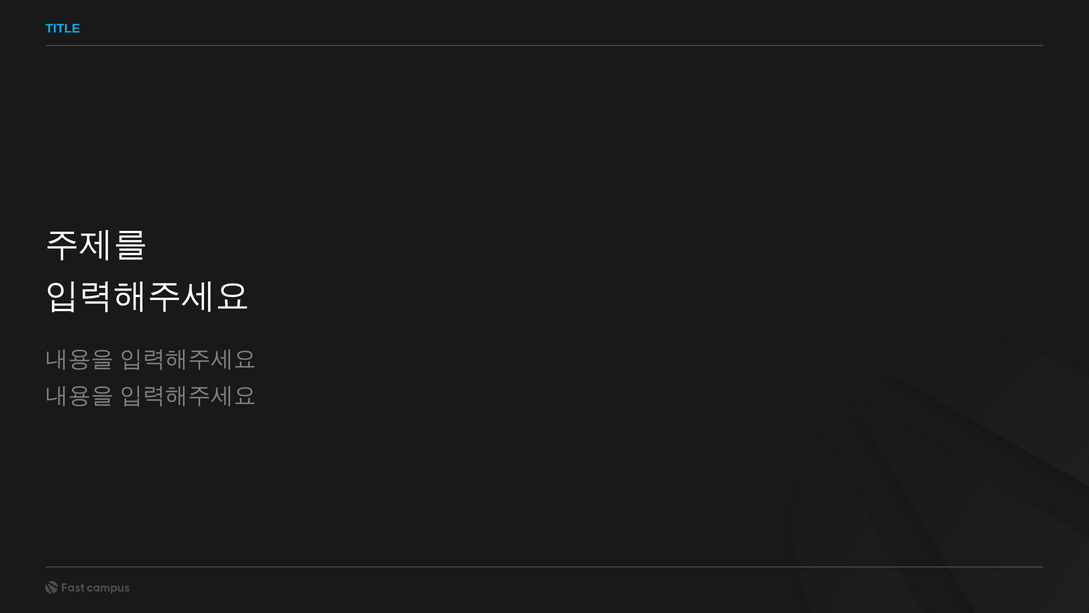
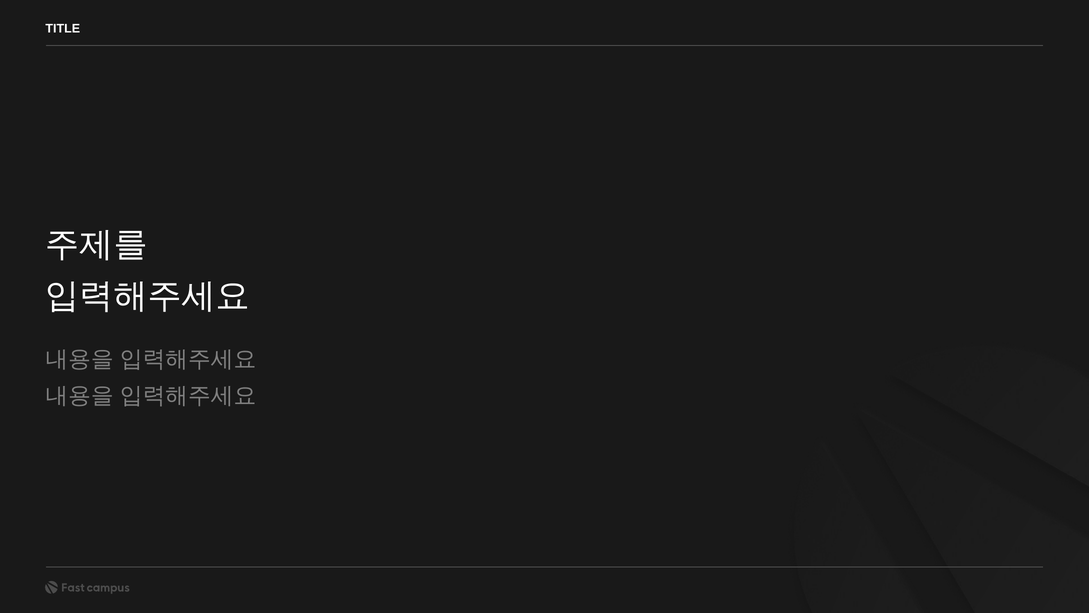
TITLE colour: light blue -> white
